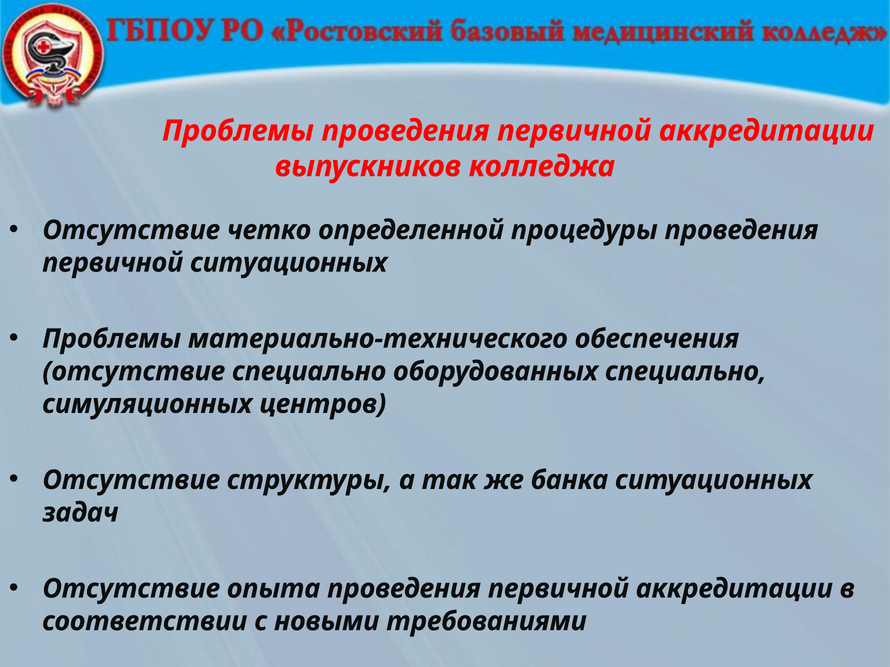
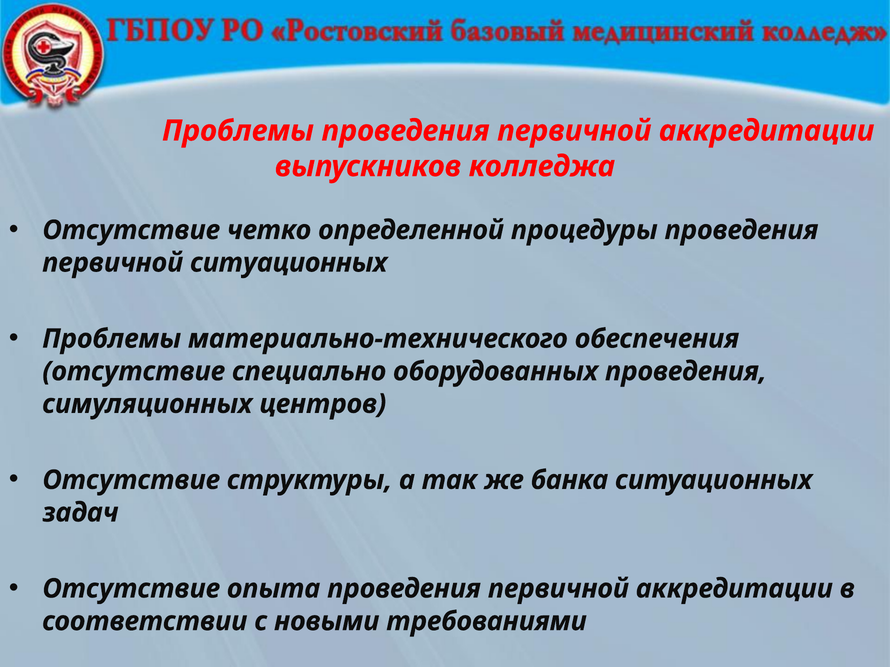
оборудованных специально: специально -> проведения
